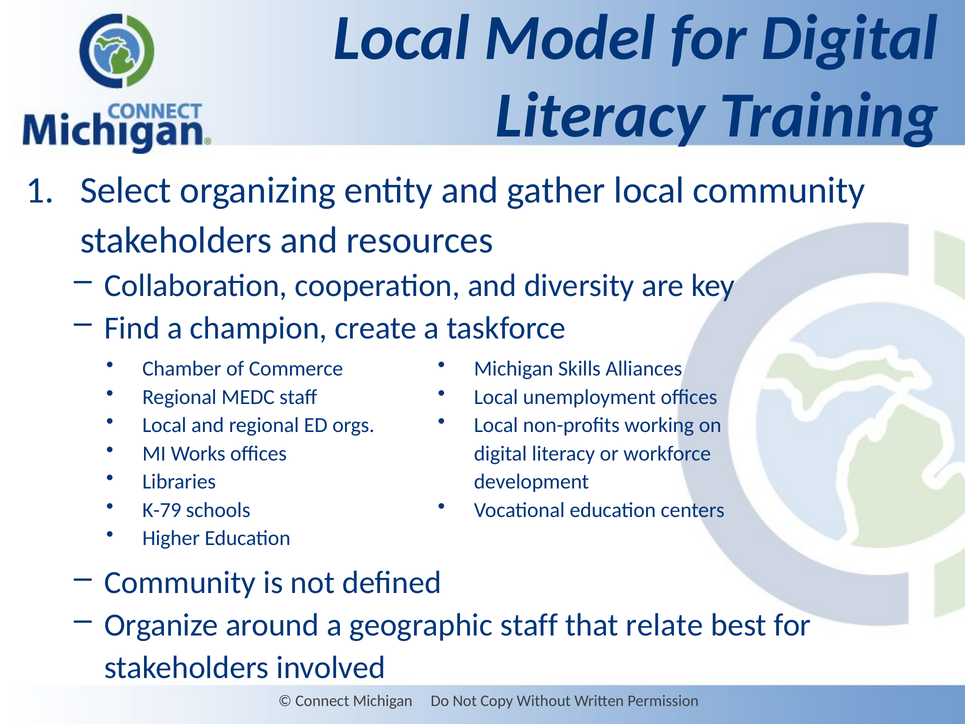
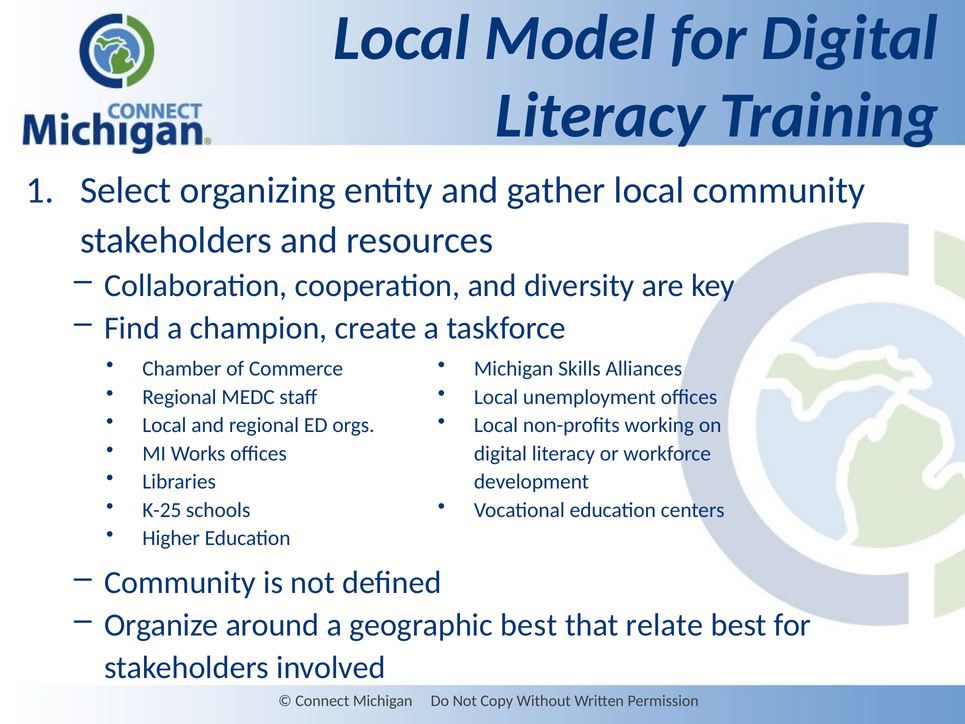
K-79: K-79 -> K-25
geographic staff: staff -> best
